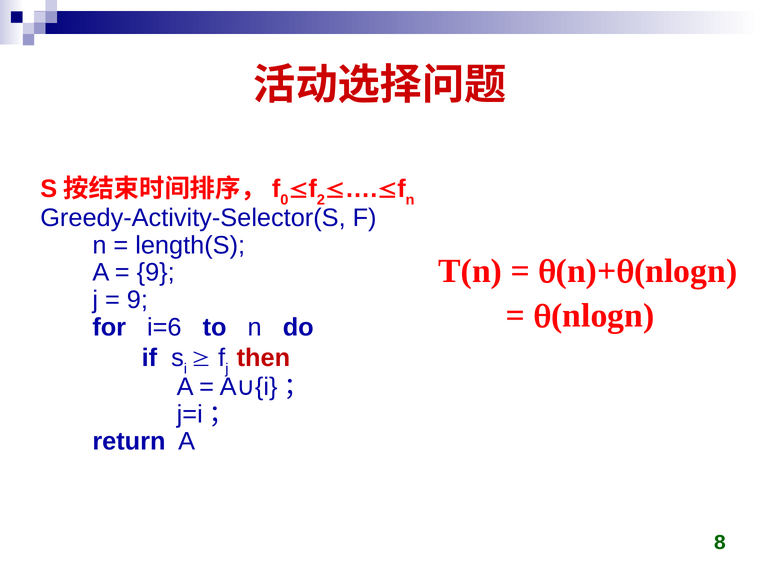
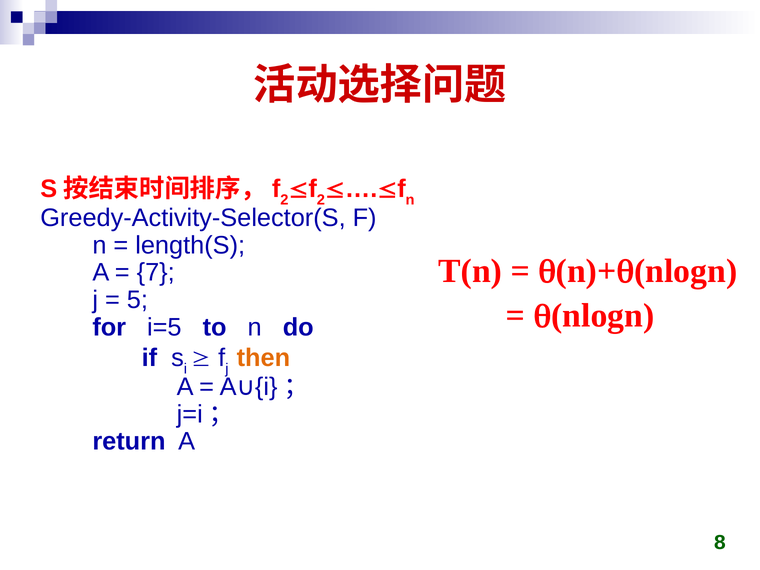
0 at (284, 200): 0 -> 2
9 at (156, 273): 9 -> 7
9 at (137, 300): 9 -> 5
i=6: i=6 -> i=5
then colour: red -> orange
